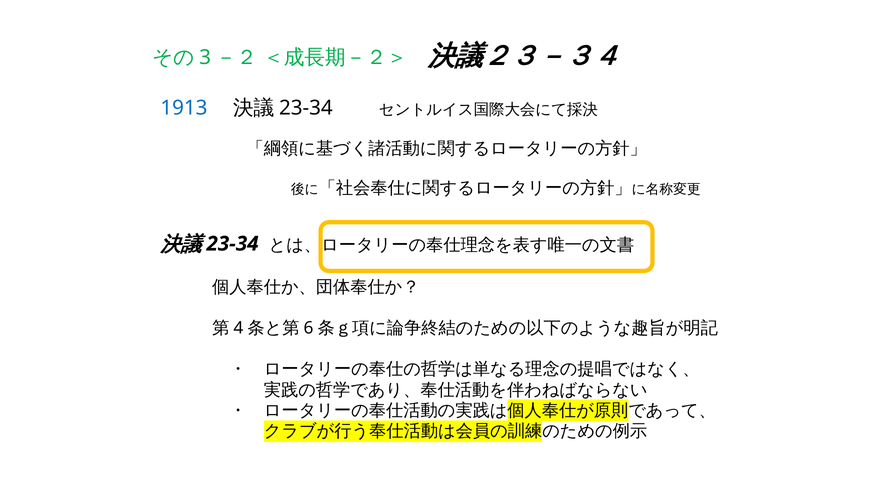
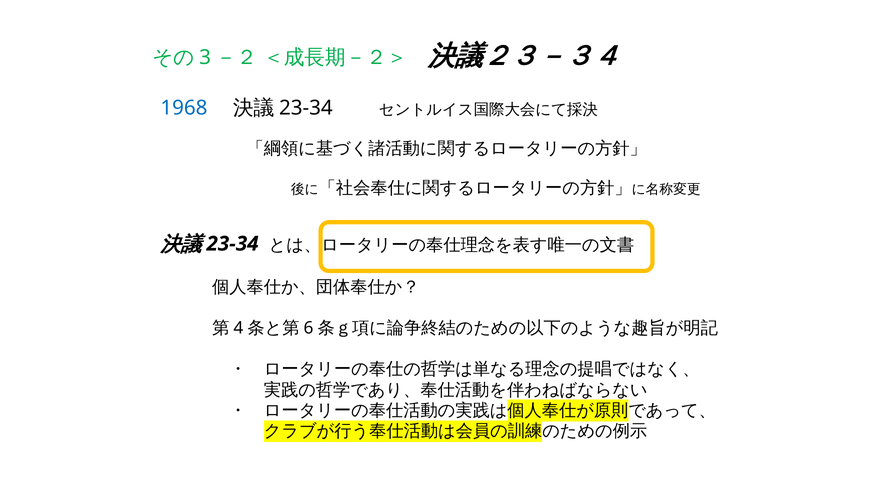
1913: 1913 -> 1968
